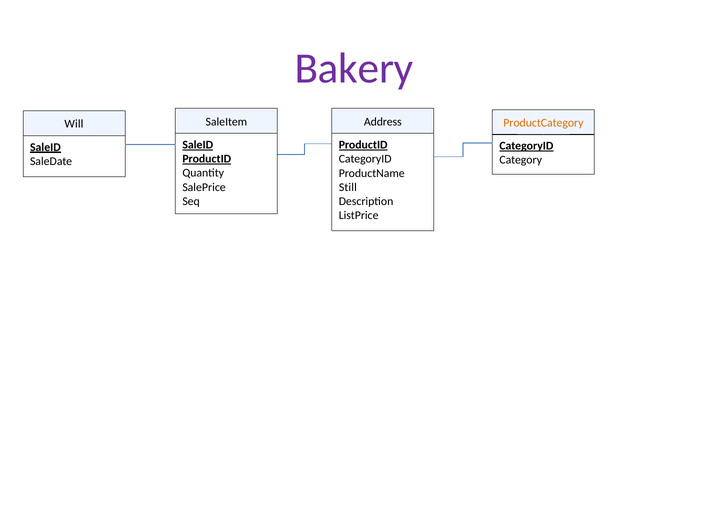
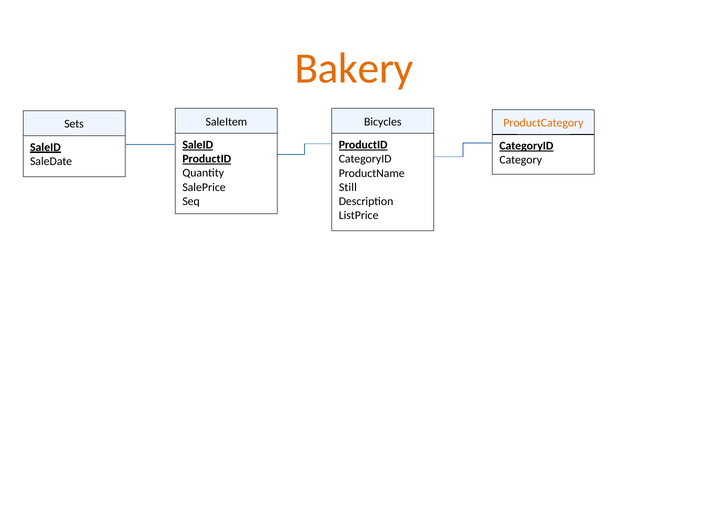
Bakery colour: purple -> orange
Address: Address -> Bicycles
Will: Will -> Sets
